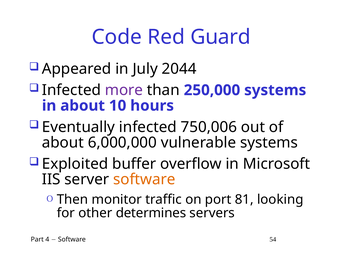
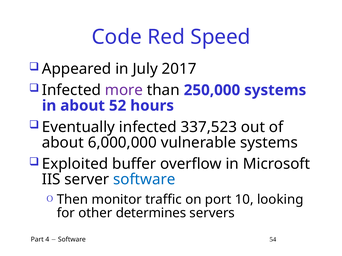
Guard: Guard -> Speed
2044: 2044 -> 2017
10: 10 -> 52
750,006: 750,006 -> 337,523
software at (144, 180) colour: orange -> blue
81: 81 -> 10
